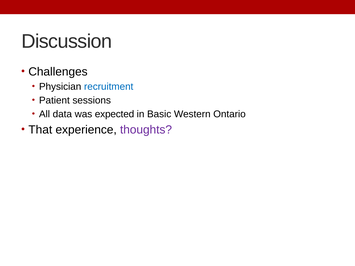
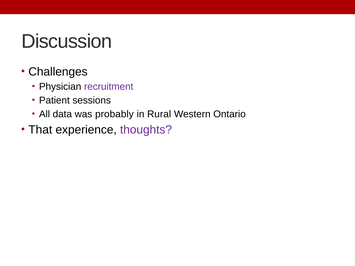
recruitment colour: blue -> purple
expected: expected -> probably
Basic: Basic -> Rural
